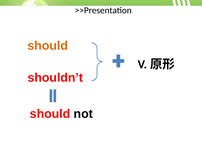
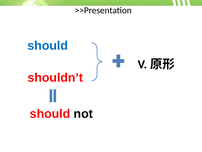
should at (48, 46) colour: orange -> blue
